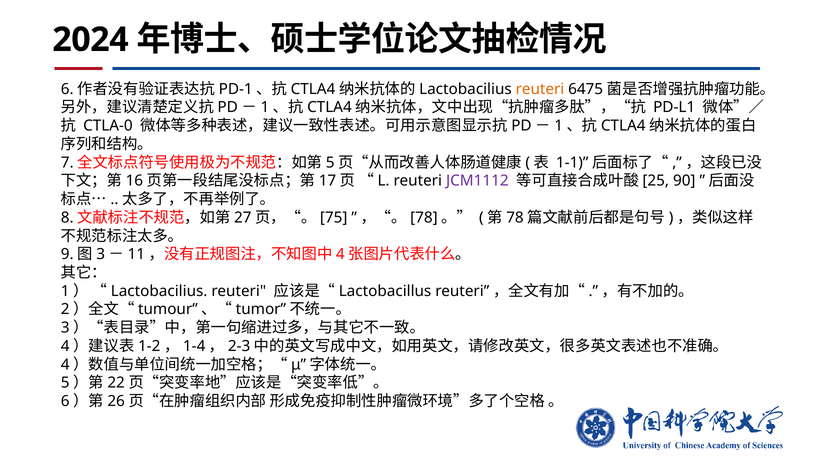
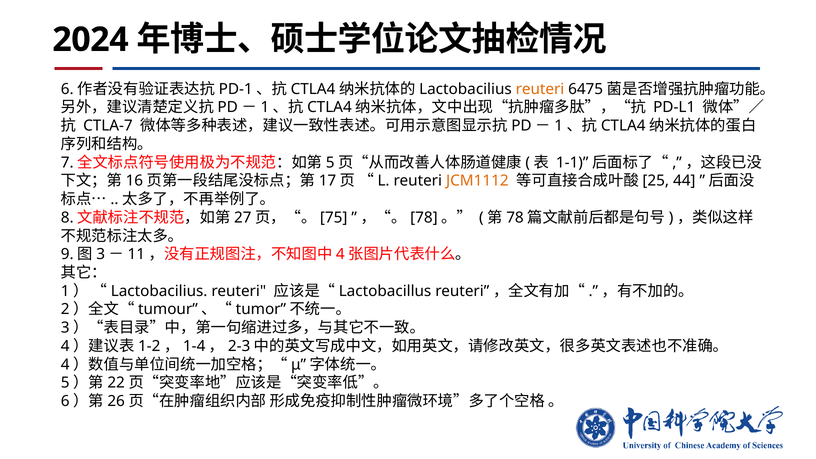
CTLA-0: CTLA-0 -> CTLA-7
JCM1112 colour: purple -> orange
90: 90 -> 44
